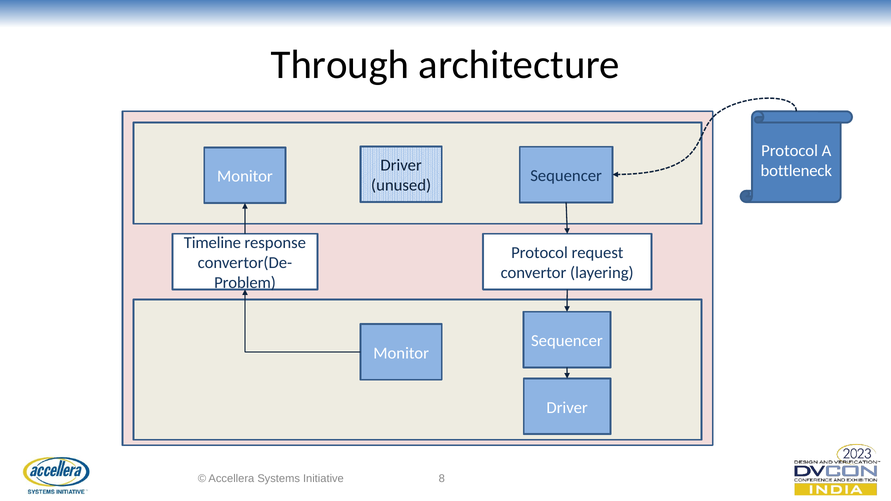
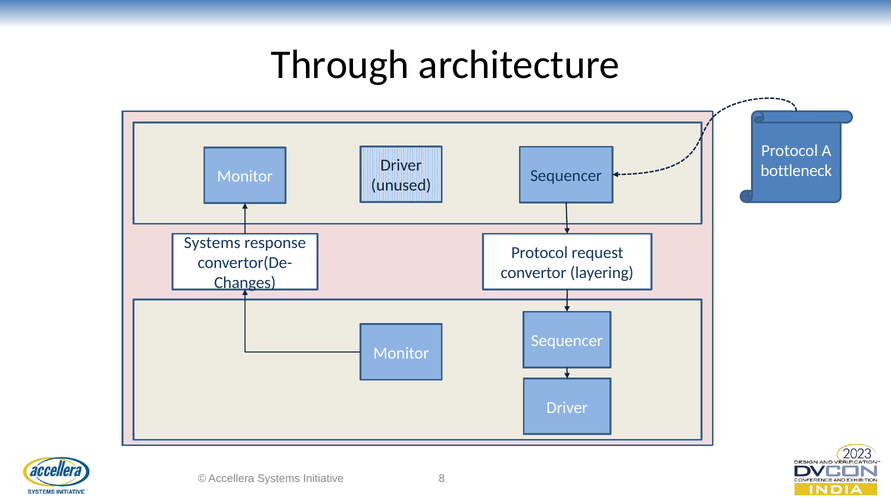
Timeline at (212, 243): Timeline -> Systems
Problem: Problem -> Changes
